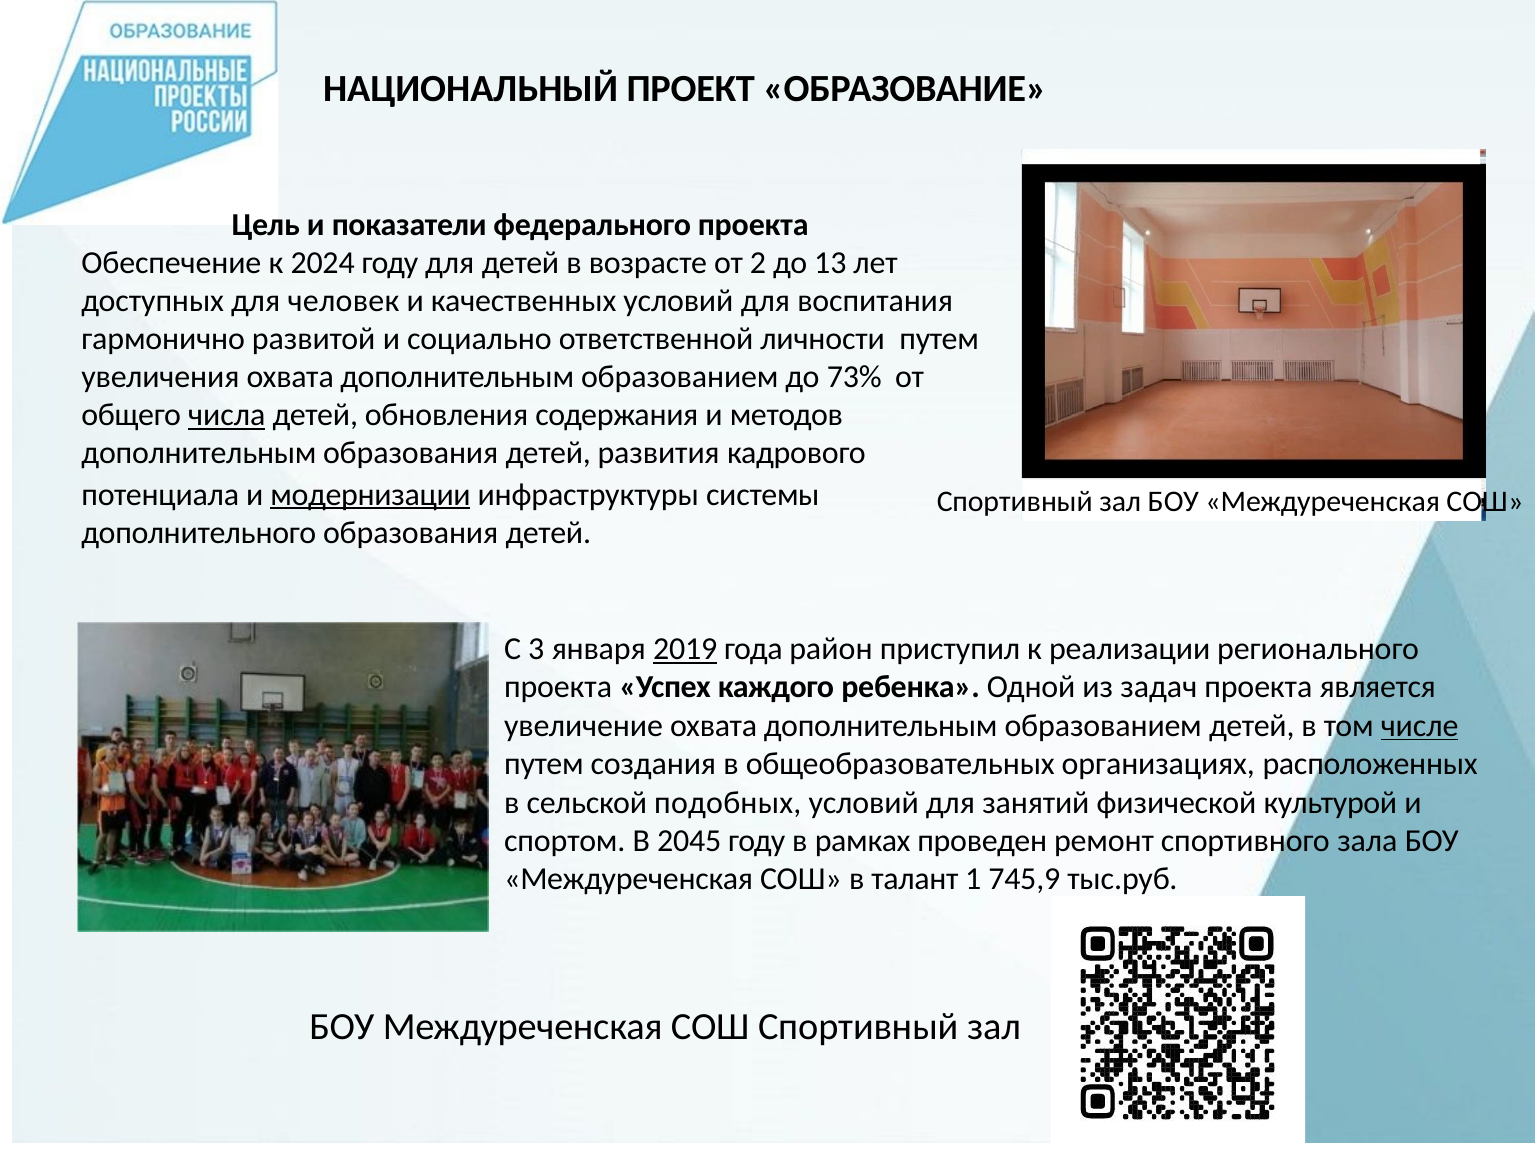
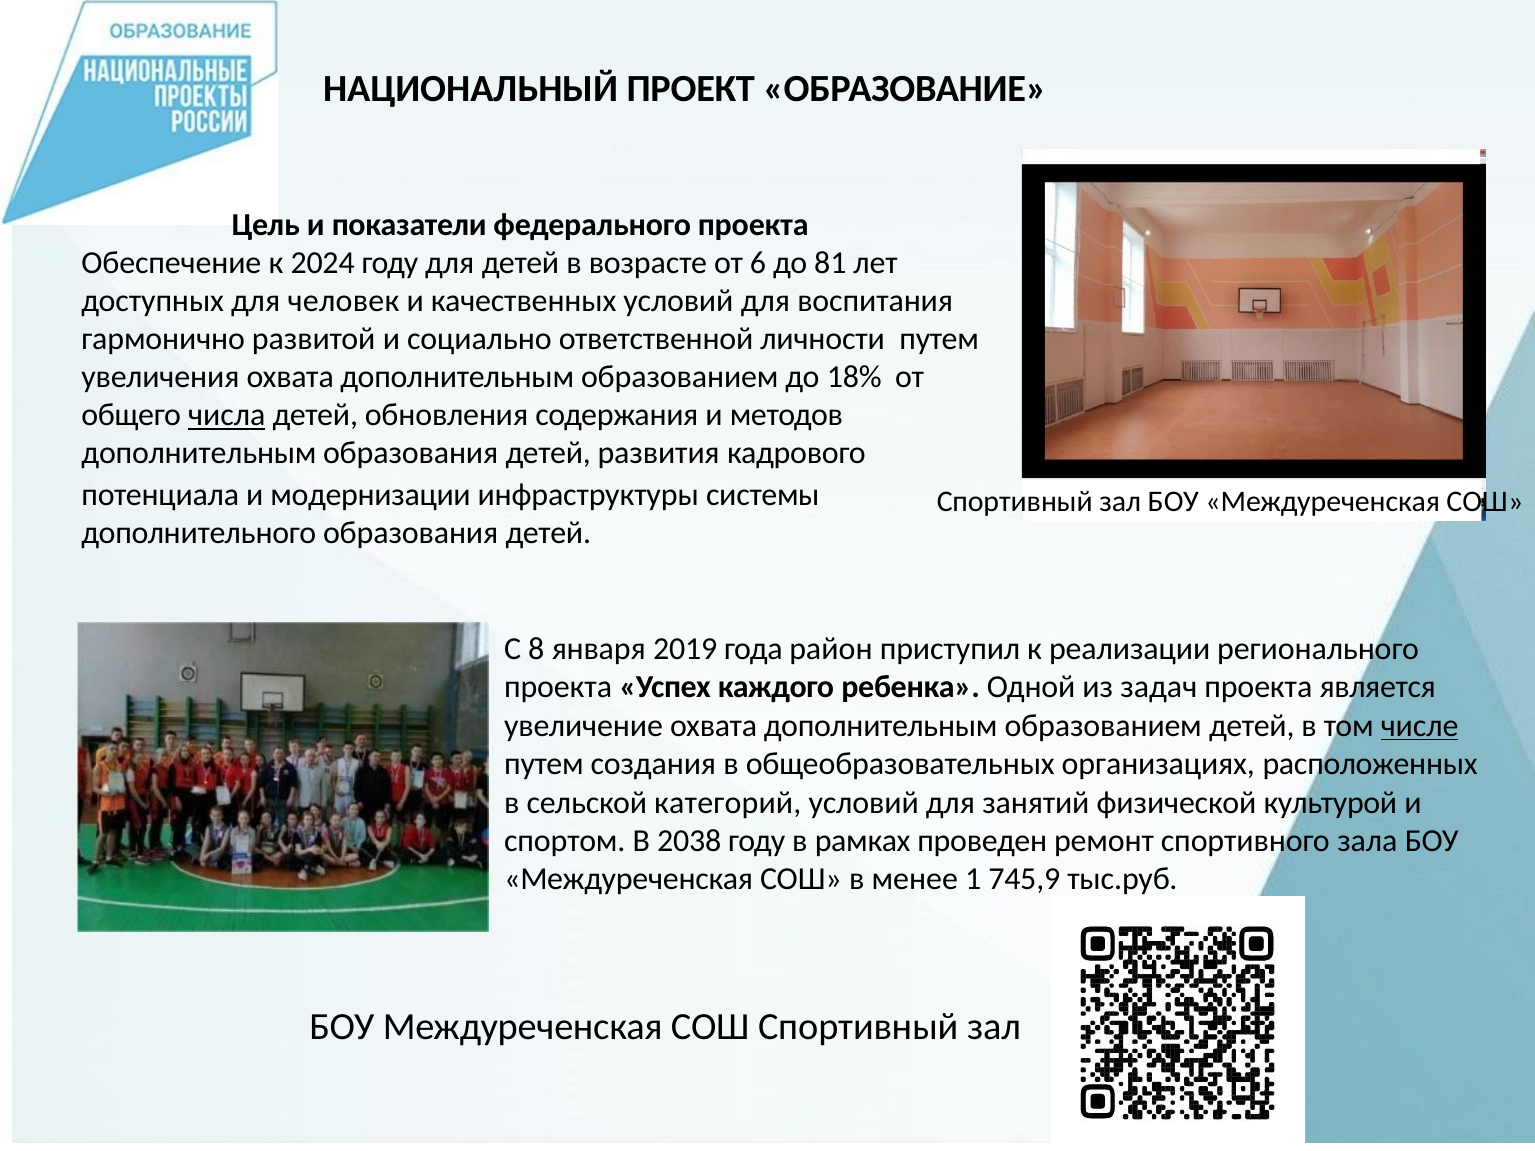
2: 2 -> 6
13: 13 -> 81
73%: 73% -> 18%
модернизации underline: present -> none
3: 3 -> 8
2019 underline: present -> none
подобных: подобных -> категорий
2045: 2045 -> 2038
талант: талант -> менее
